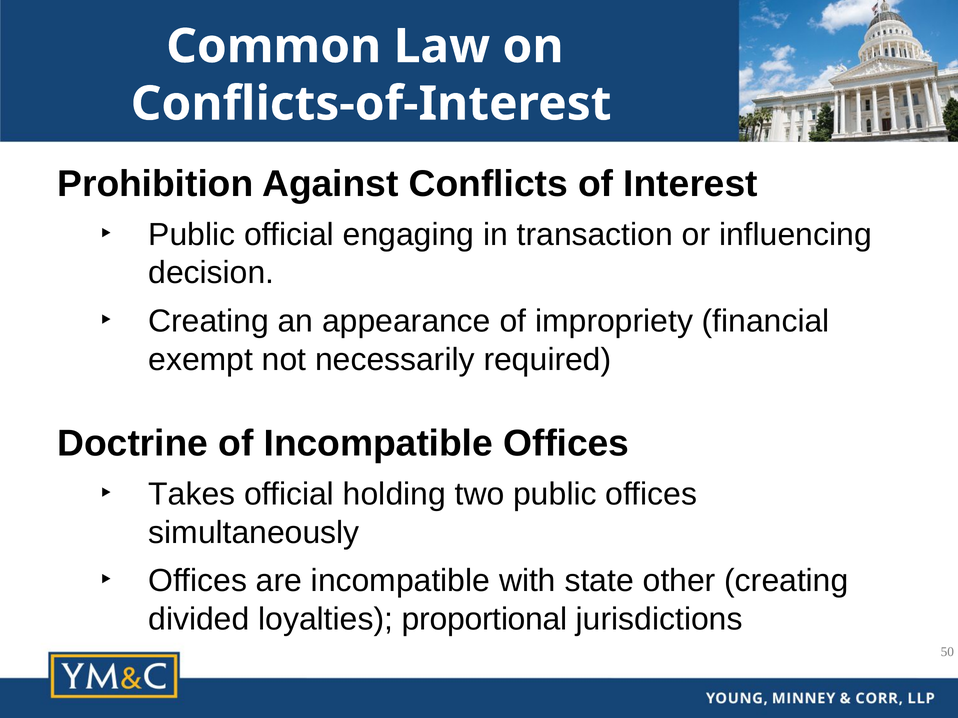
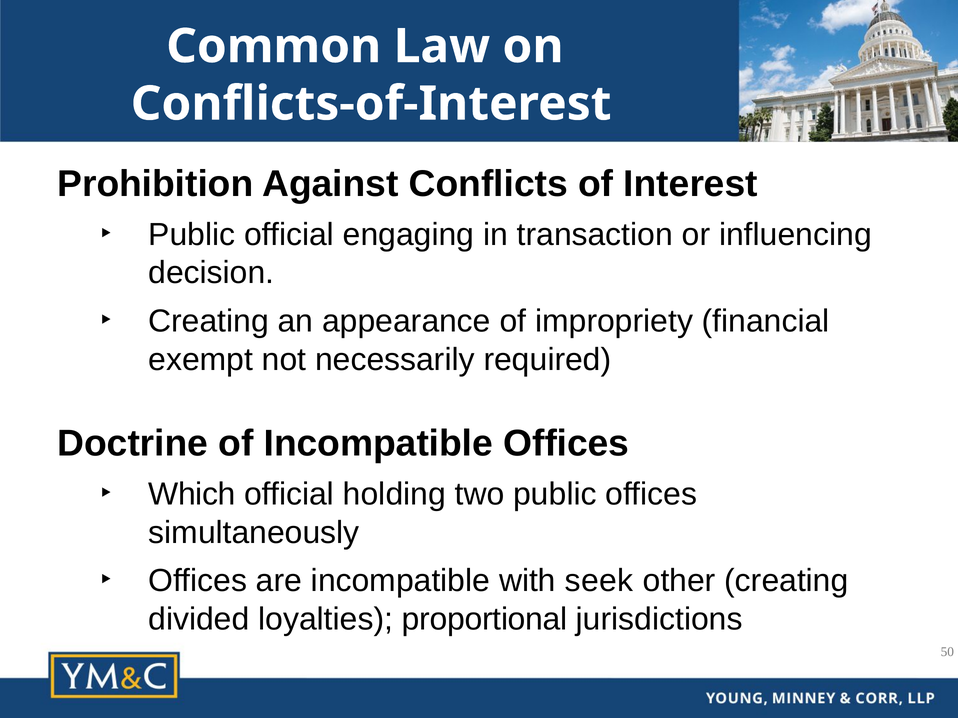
Takes: Takes -> Which
state: state -> seek
